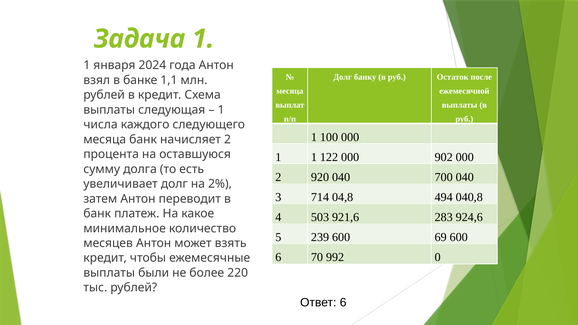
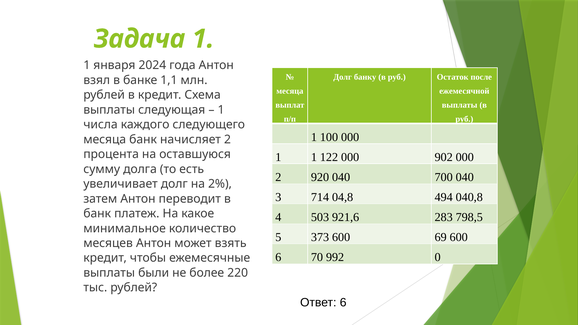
924,6: 924,6 -> 798,5
239: 239 -> 373
